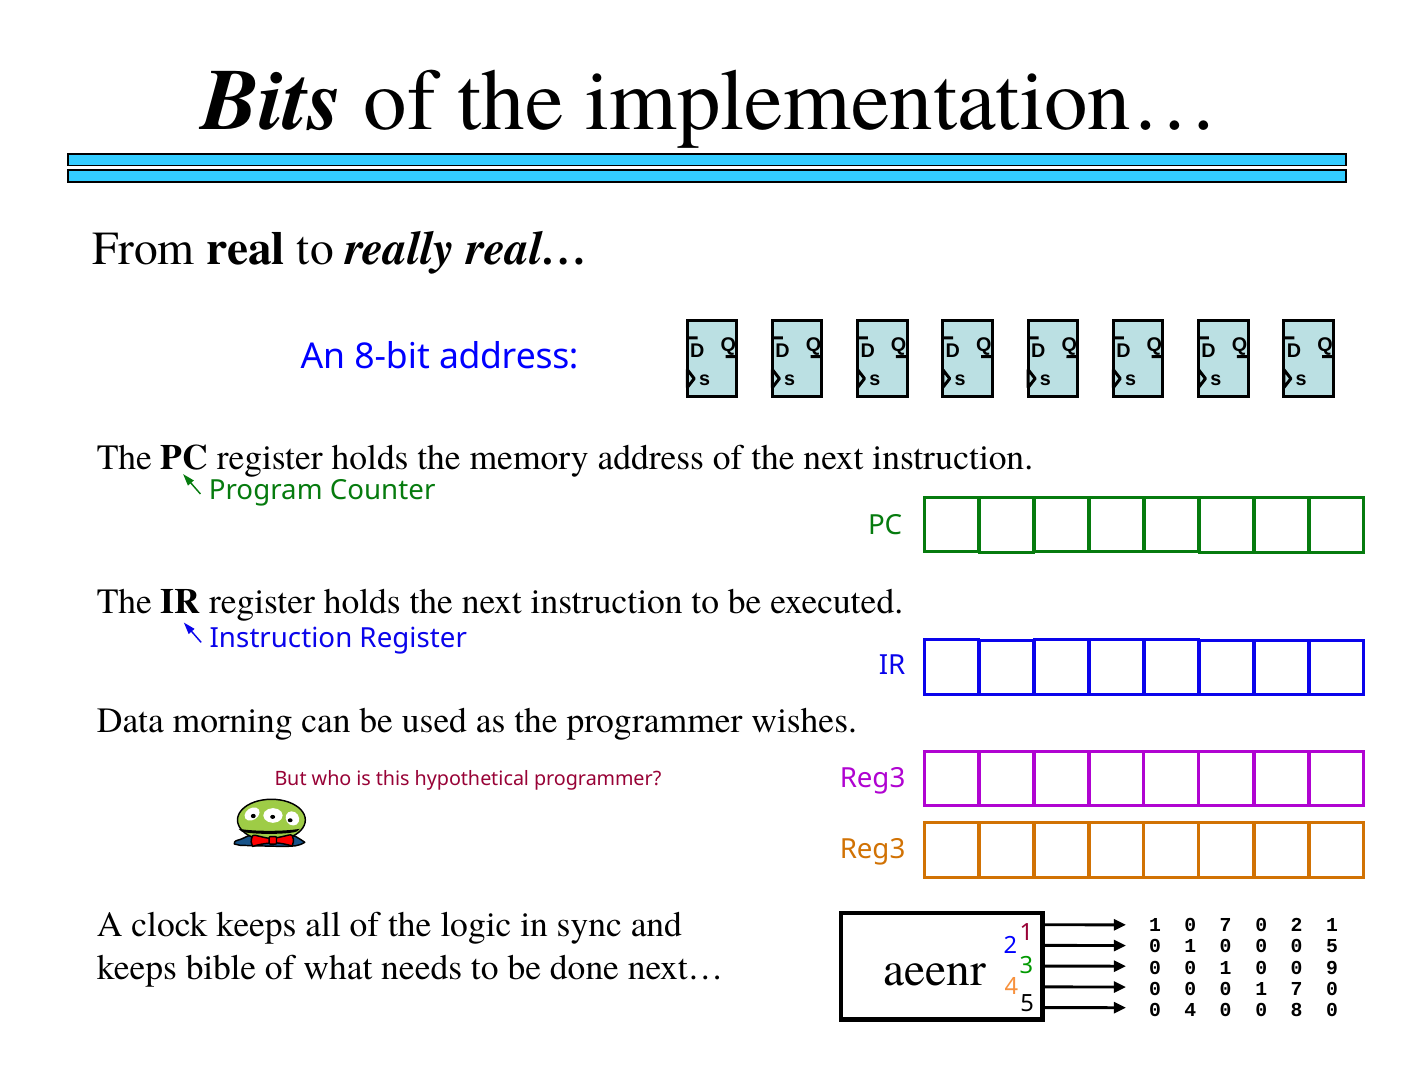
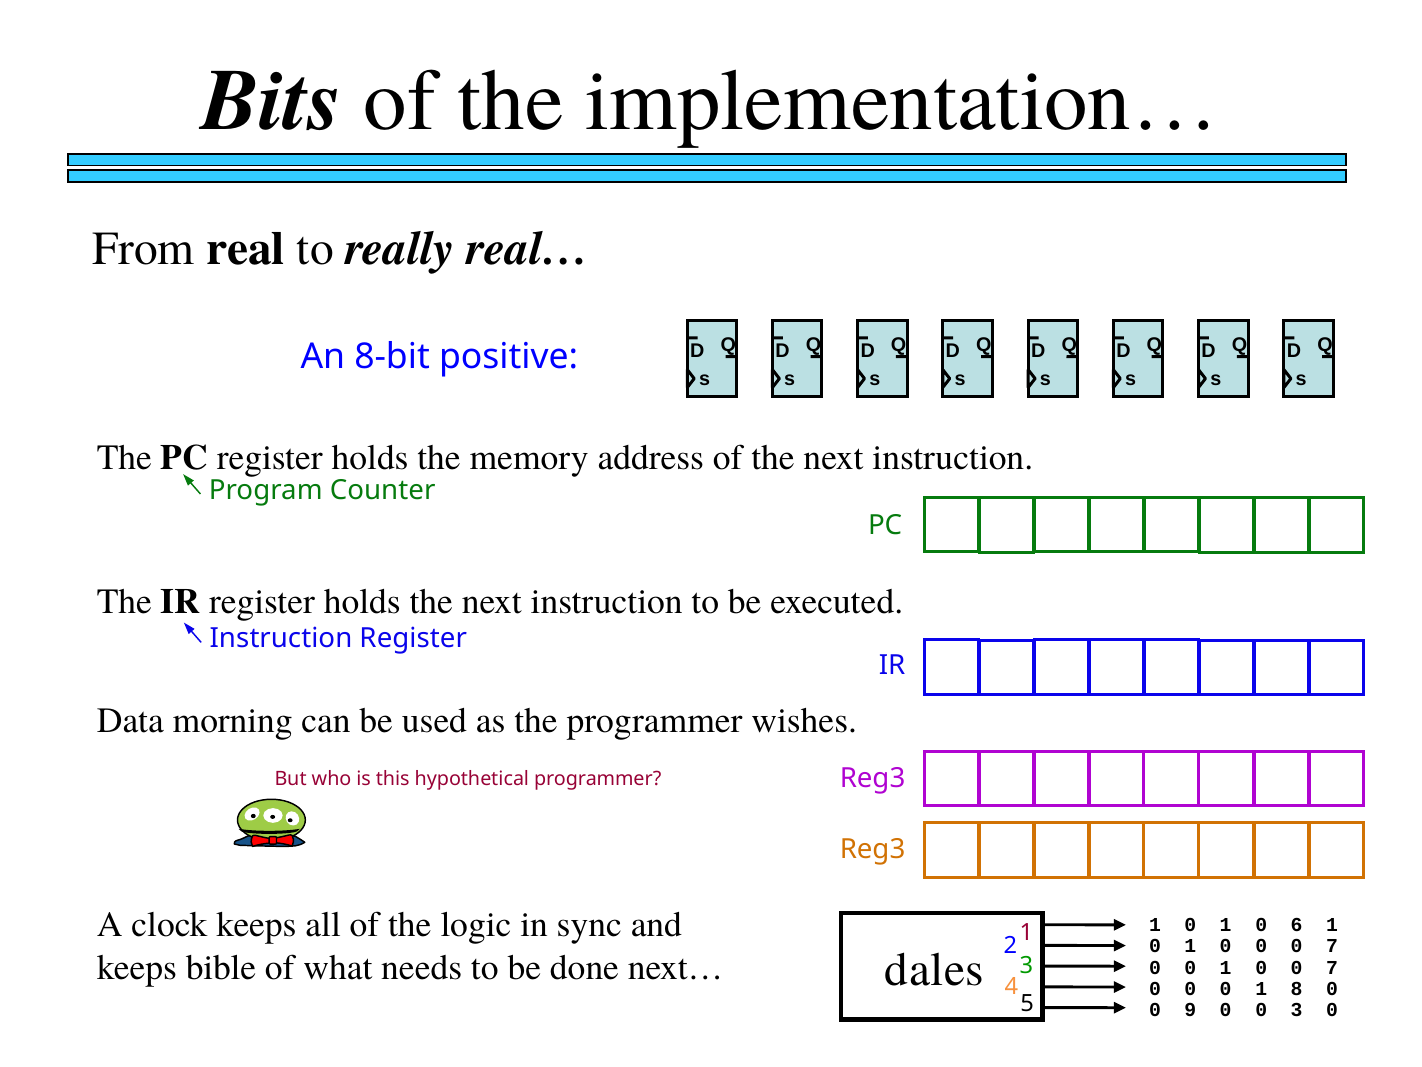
8-bit address: address -> positive
7 at (1226, 924): 7 -> 1
0 2: 2 -> 6
0 0 0 5: 5 -> 7
aeenr: aeenr -> dales
1 0 0 9: 9 -> 7
1 7: 7 -> 8
0 4: 4 -> 9
0 8: 8 -> 3
